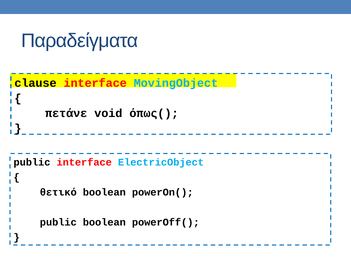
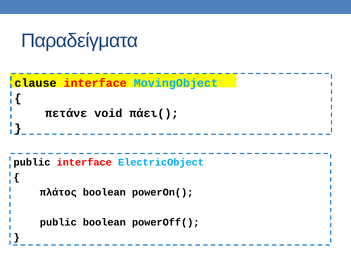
όπως(: όπως( -> πάει(
θετικό: θετικό -> πλάτος
